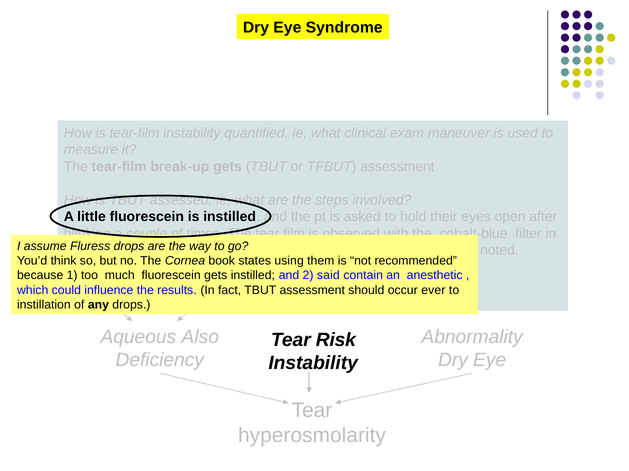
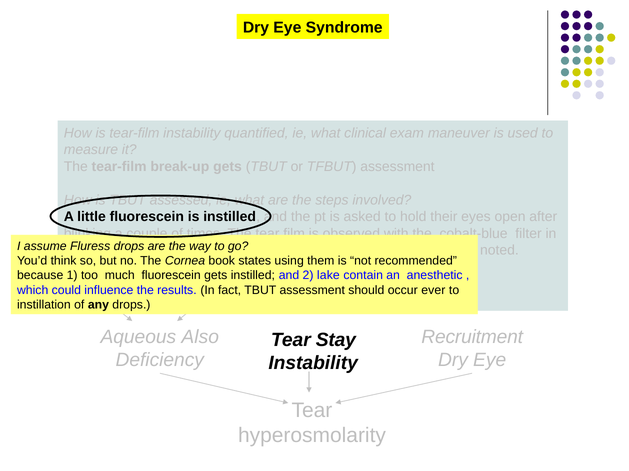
said: said -> lake
Abnormality: Abnormality -> Recruitment
Risk: Risk -> Stay
